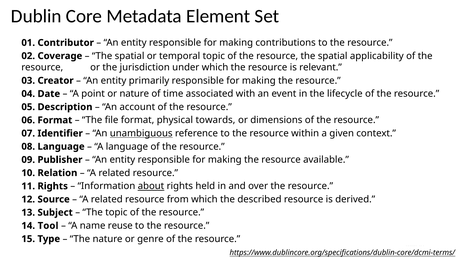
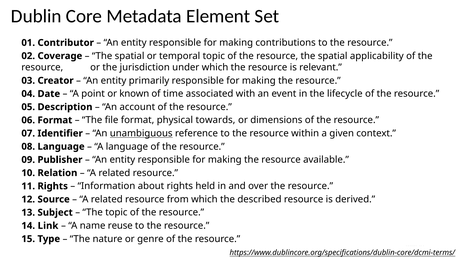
or nature: nature -> known
about underline: present -> none
Tool: Tool -> Link
